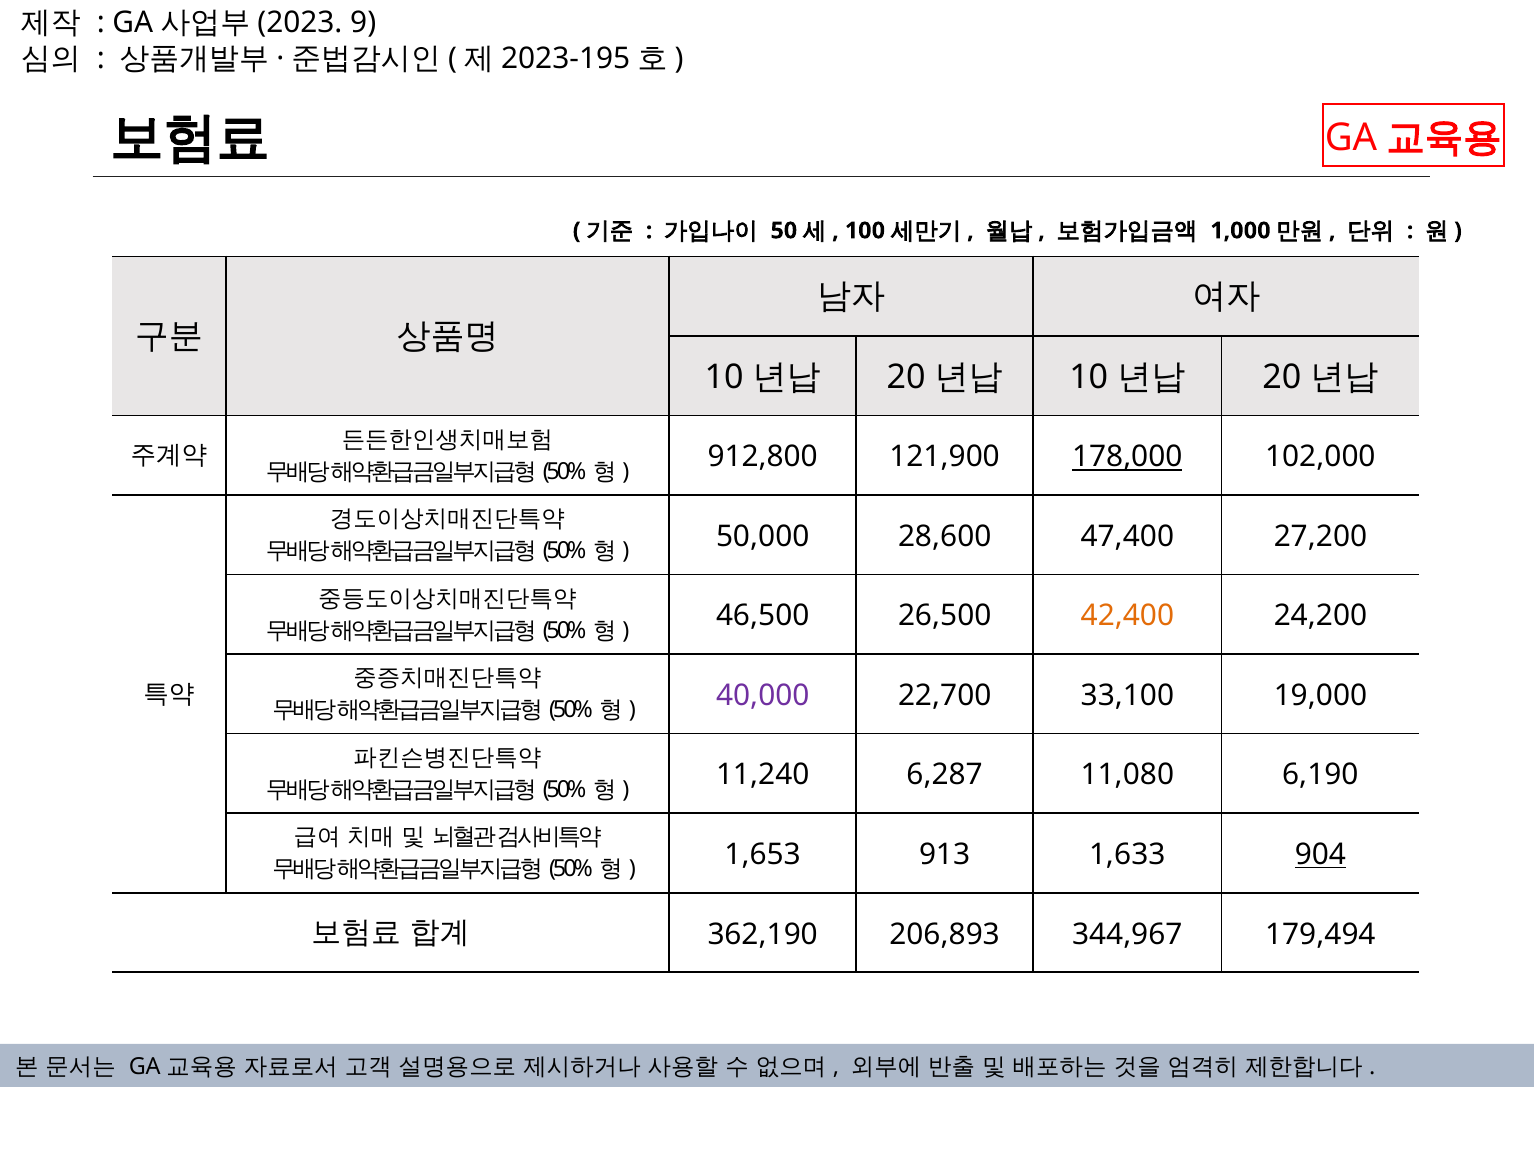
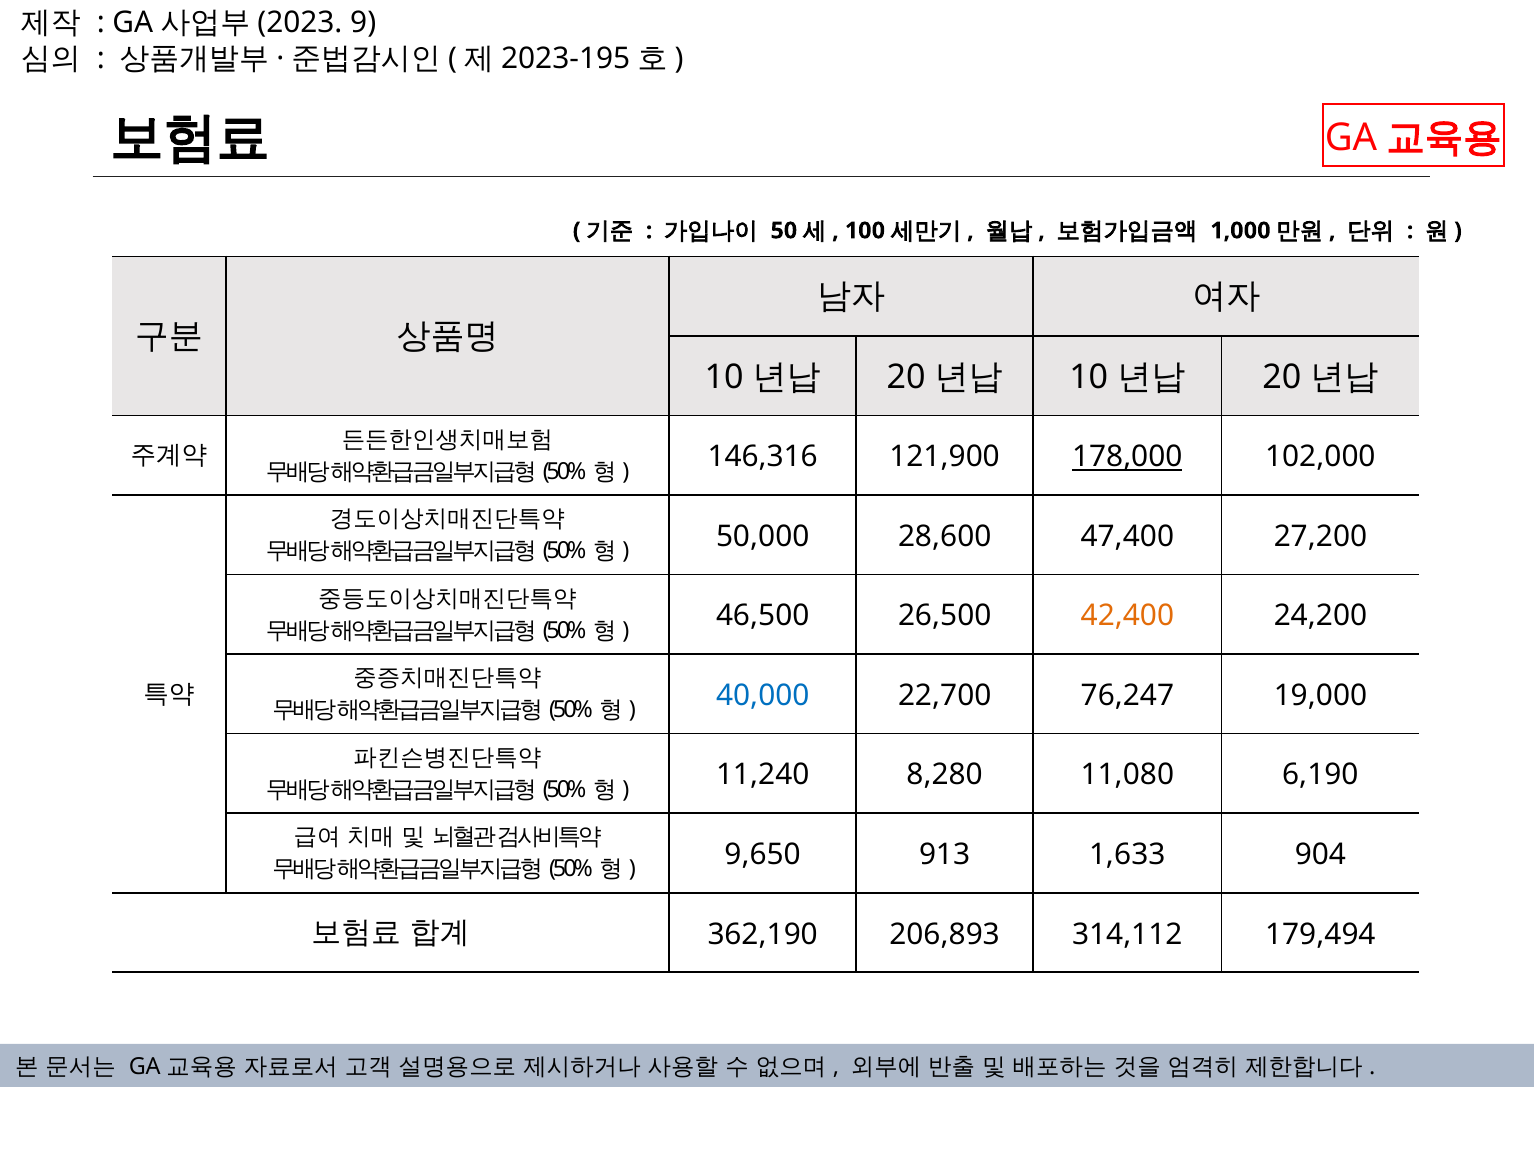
912,800: 912,800 -> 146,316
40,000 colour: purple -> blue
33,100: 33,100 -> 76,247
6,287: 6,287 -> 8,280
1,653: 1,653 -> 9,650
904 underline: present -> none
344,967: 344,967 -> 314,112
